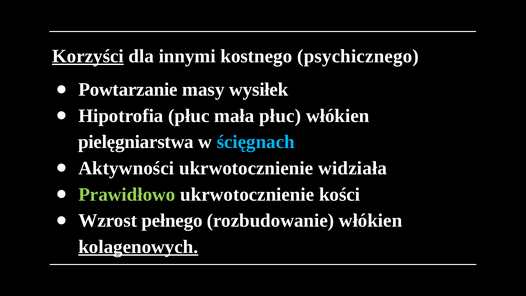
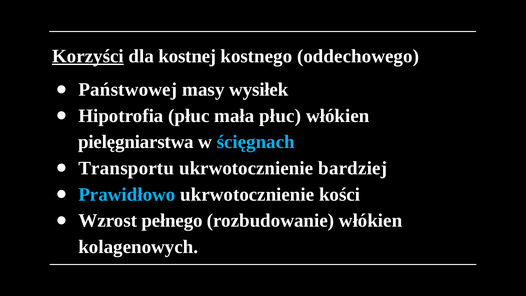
innymi: innymi -> kostnej
psychicznego: psychicznego -> oddechowego
Powtarzanie: Powtarzanie -> Państwowej
Aktywności: Aktywności -> Transportu
widziała: widziała -> bardziej
Prawidłowo colour: light green -> light blue
kolagenowych underline: present -> none
